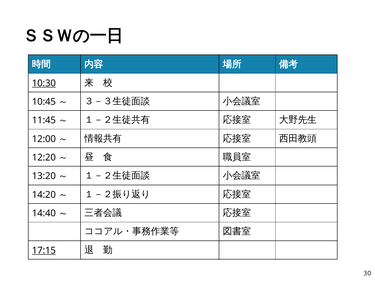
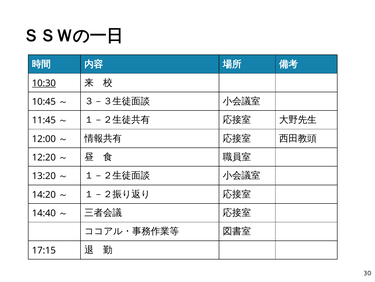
17:15 underline: present -> none
